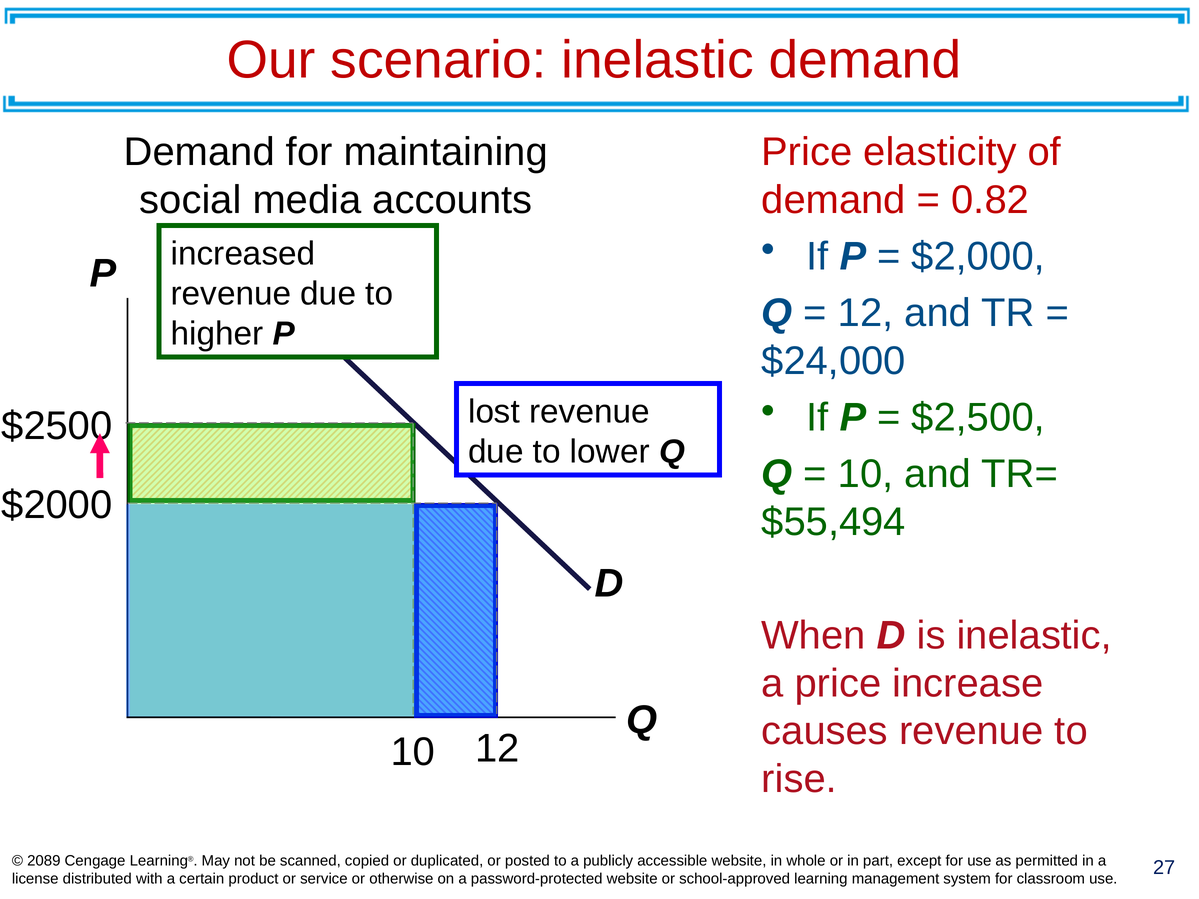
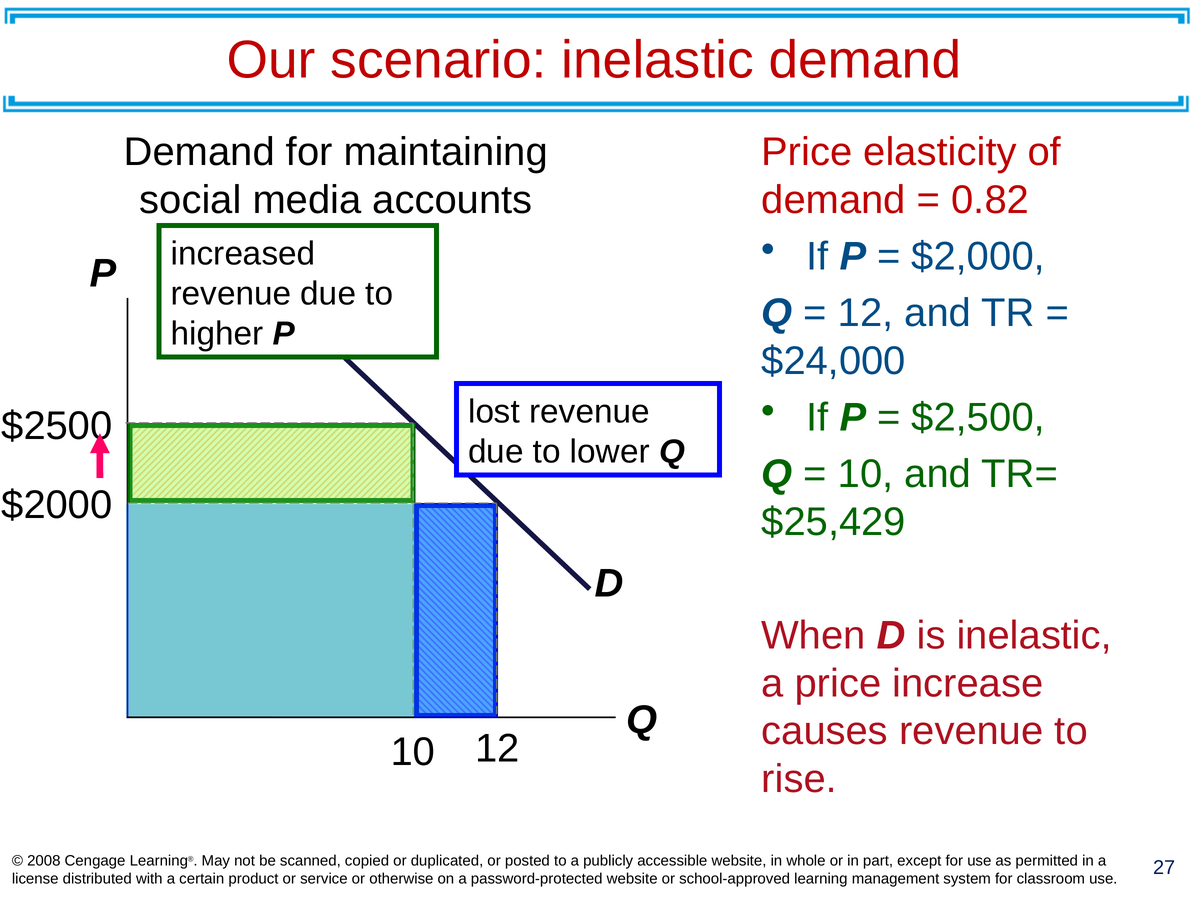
$55,494: $55,494 -> $25,429
2089: 2089 -> 2008
